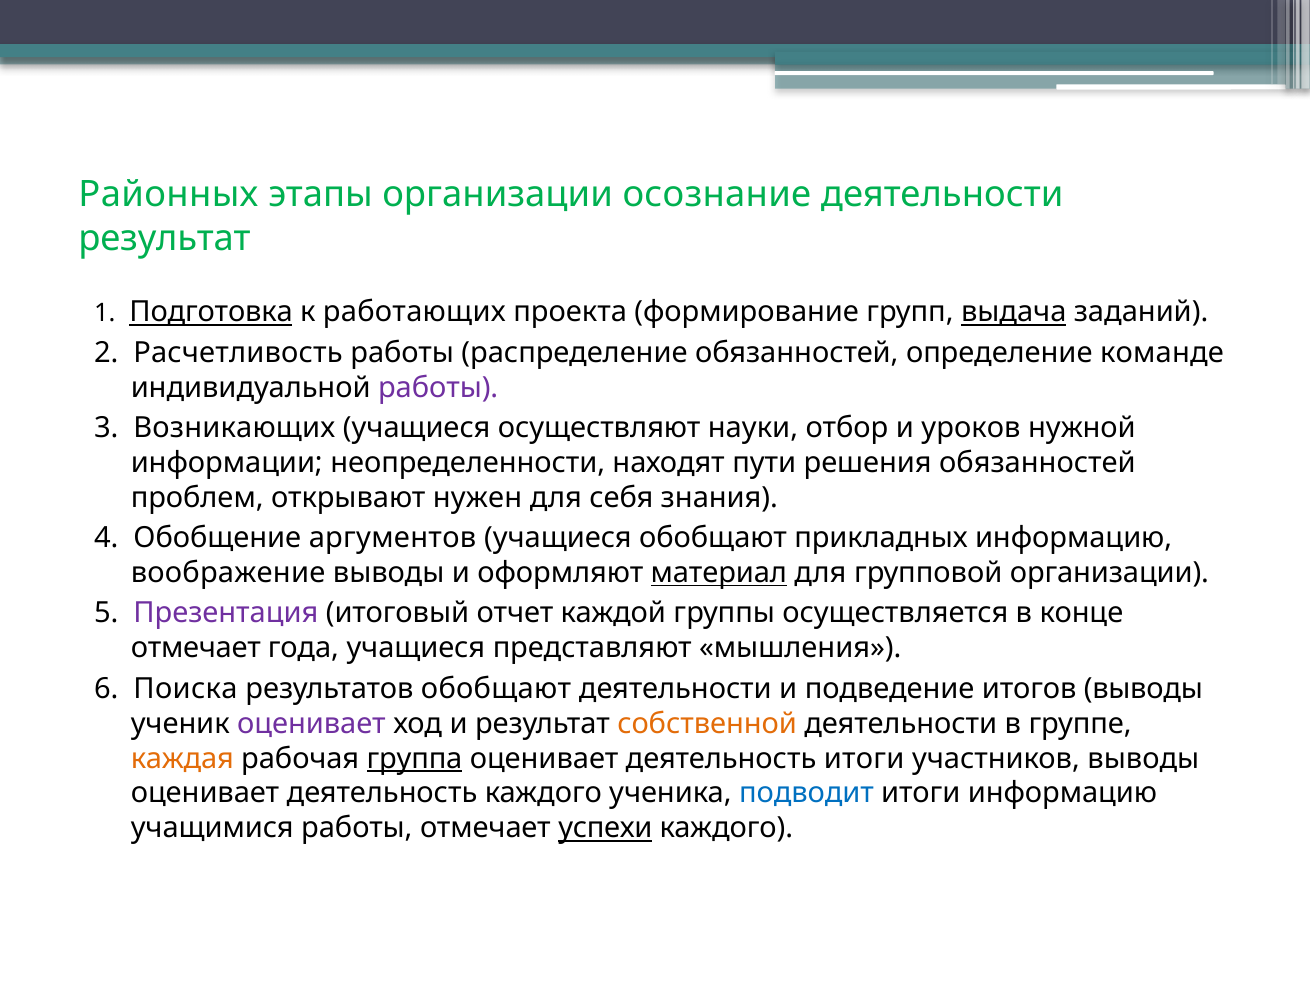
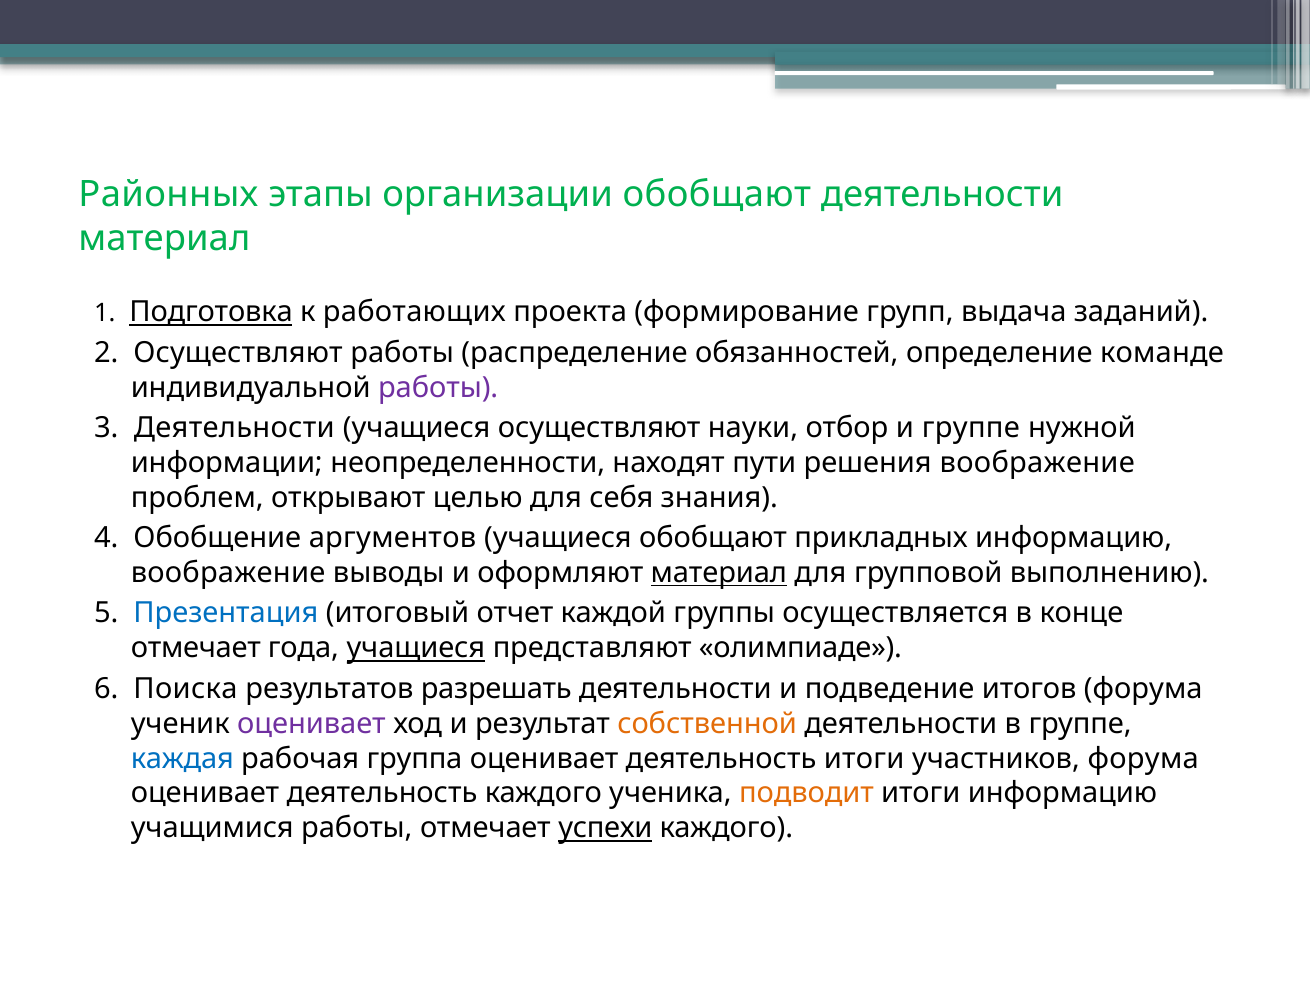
организации осознание: осознание -> обобщают
результат at (165, 238): результат -> материал
выдача underline: present -> none
2 Расчетливость: Расчетливость -> Осуществляют
3 Возникающих: Возникающих -> Деятельности
и уроков: уроков -> группе
решения обязанностей: обязанностей -> воображение
нужен: нужен -> целью
групповой организации: организации -> выполнению
Презентация colour: purple -> blue
учащиеся at (416, 649) underline: none -> present
мышления: мышления -> олимпиаде
результатов обобщают: обобщают -> разрешать
итогов выводы: выводы -> форума
каждая colour: orange -> blue
группа underline: present -> none
участников выводы: выводы -> форума
подводит colour: blue -> orange
